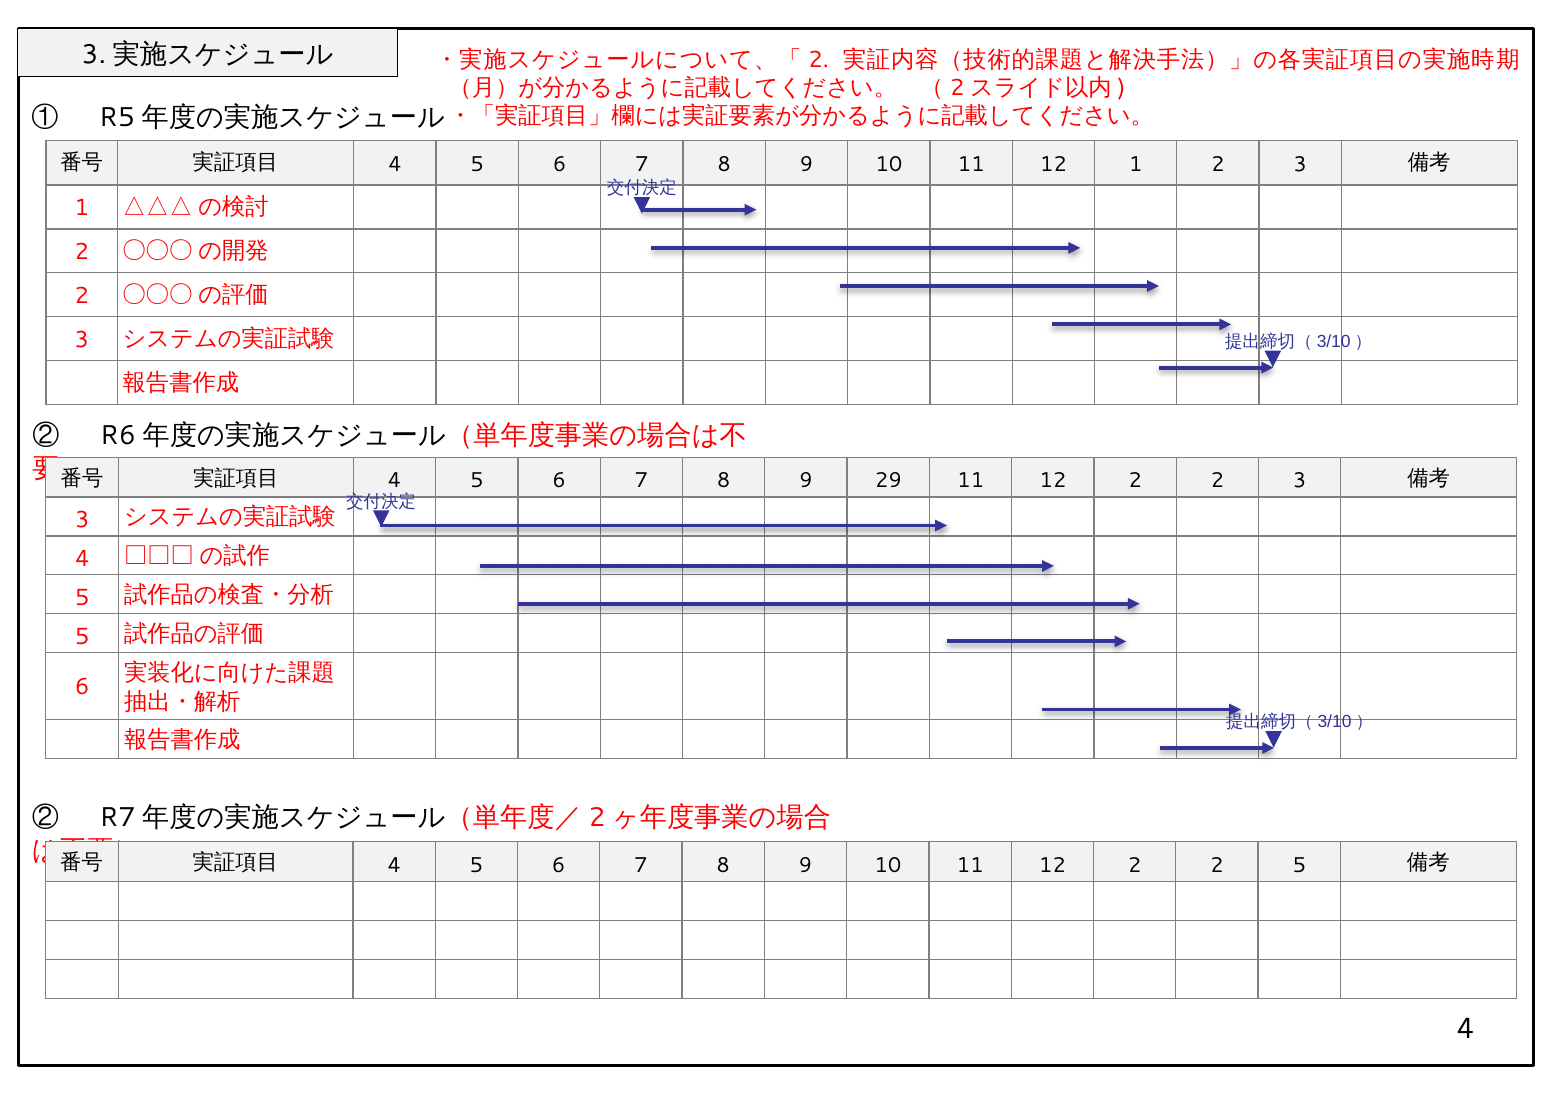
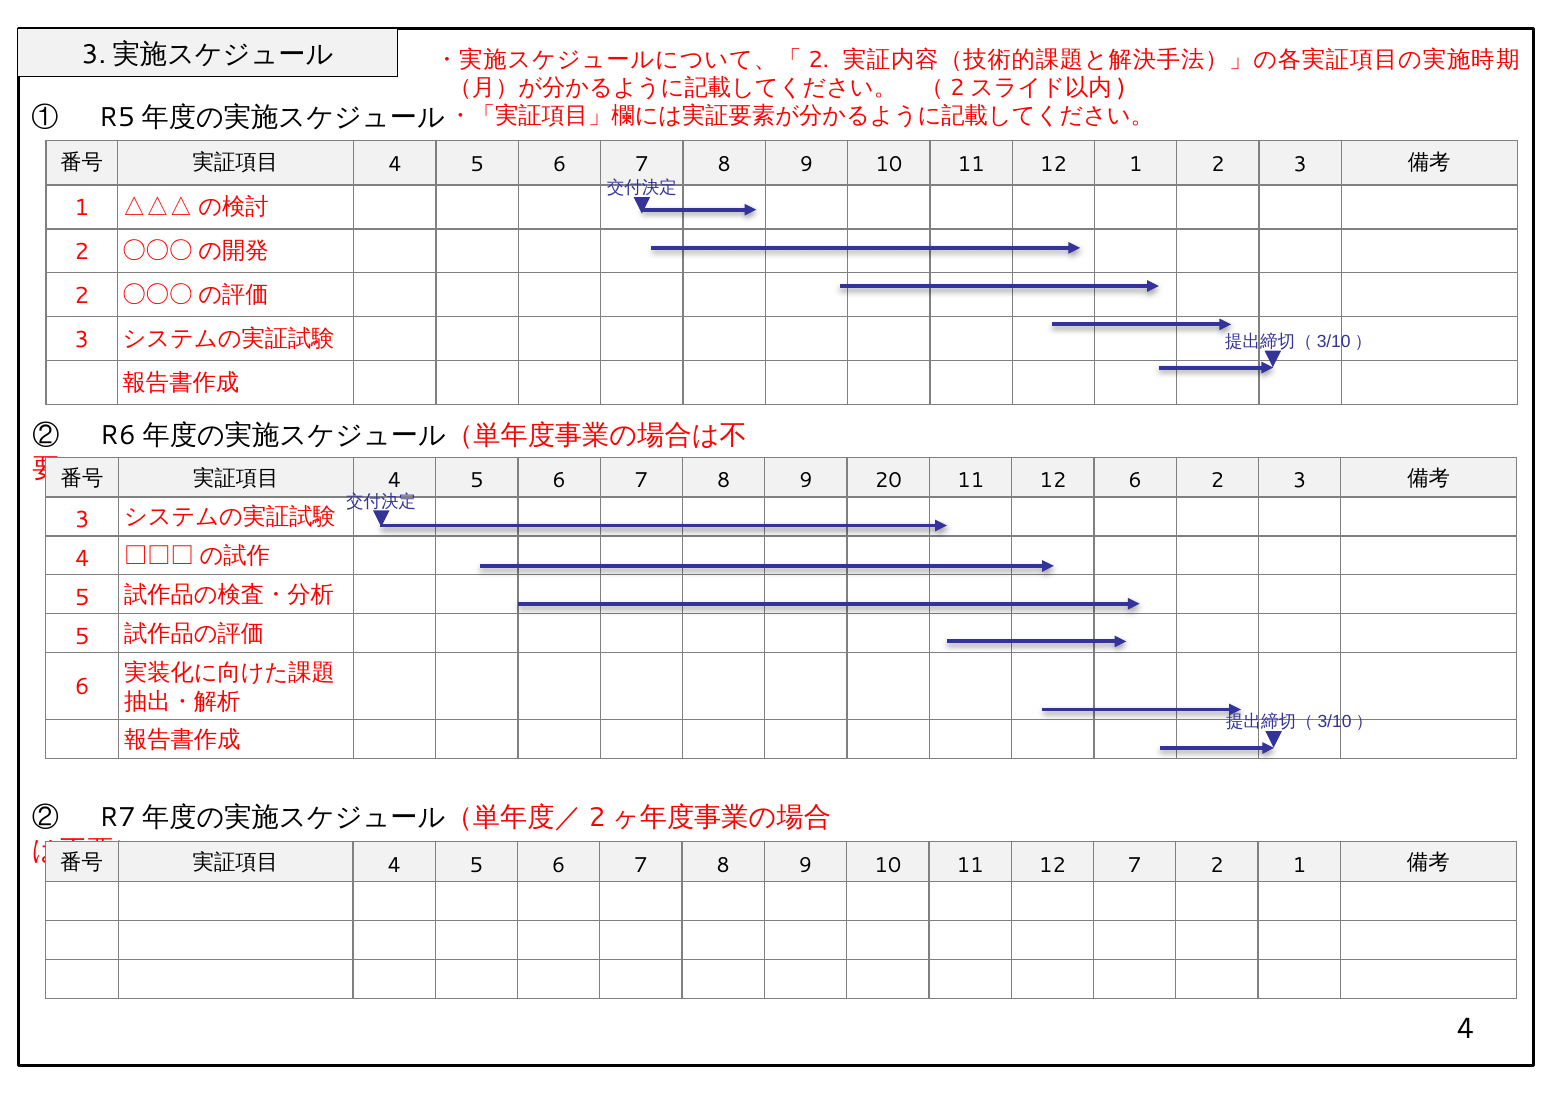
29: 29 -> 20
2 at (1135, 481): 2 -> 6
10 11 12 2: 2 -> 7
2 5: 5 -> 1
